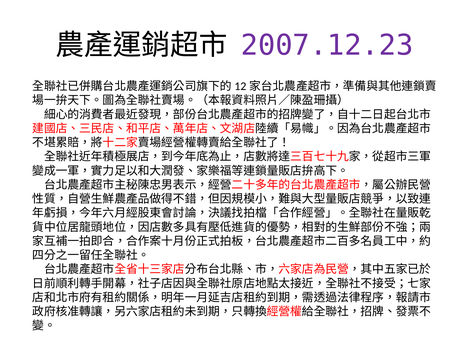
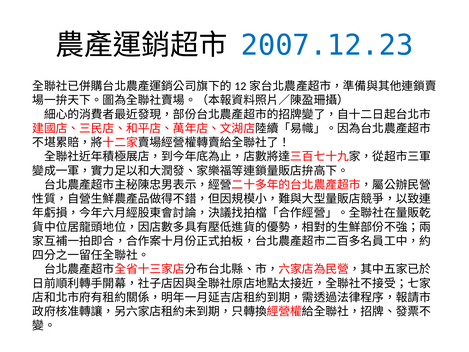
2007.12.23 colour: purple -> blue
